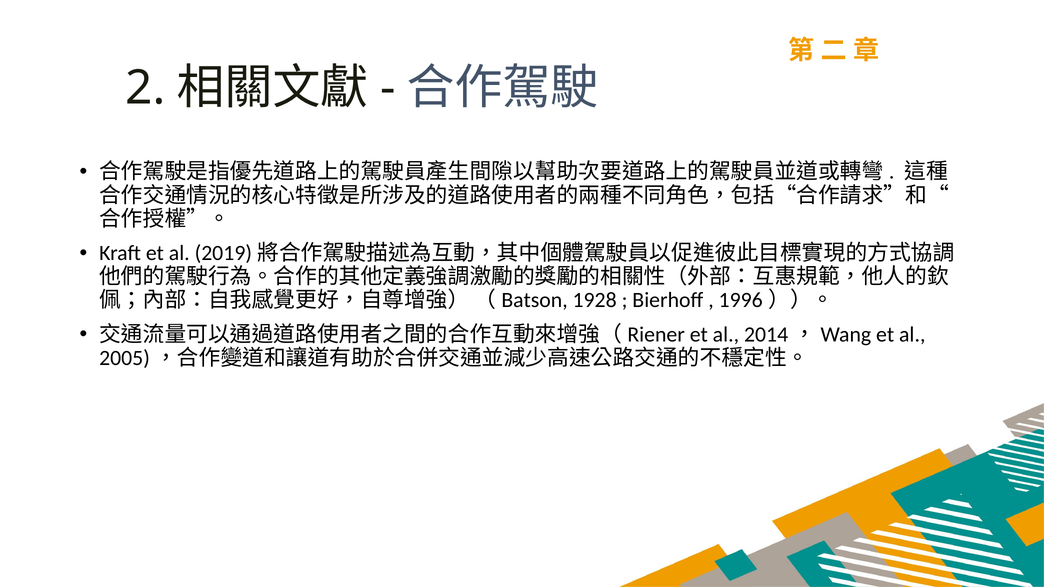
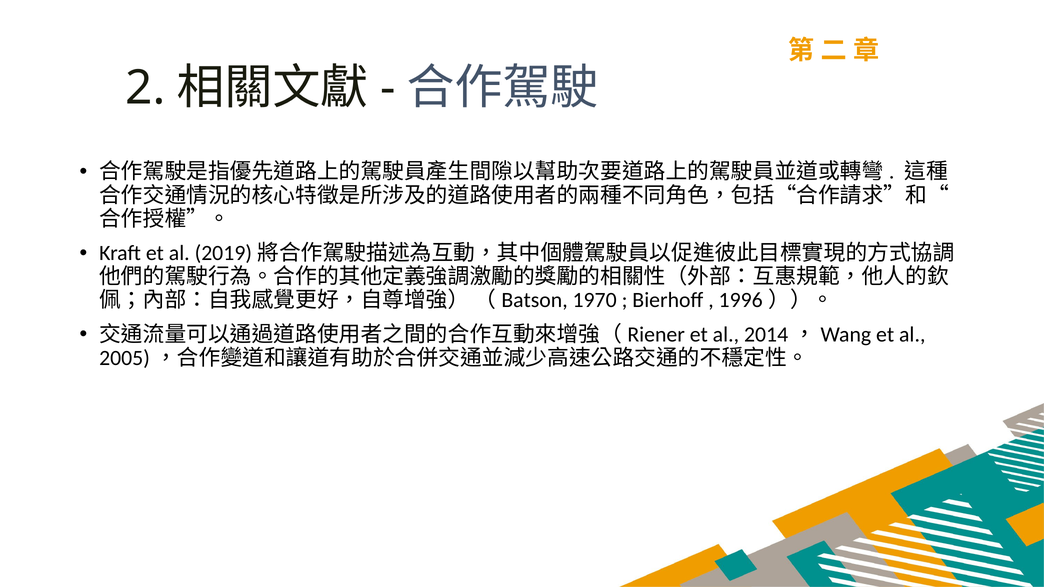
1928: 1928 -> 1970
